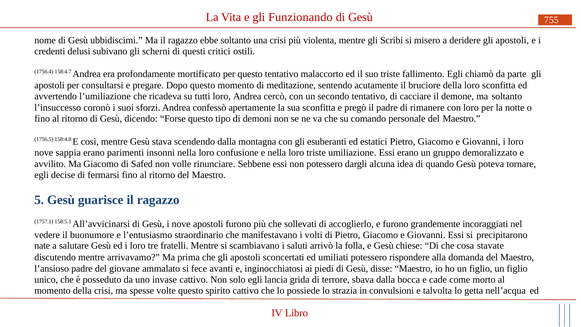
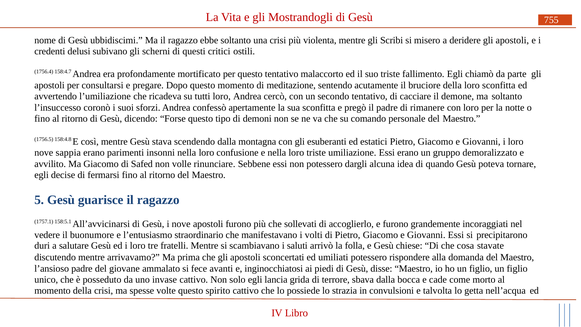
Funzionando: Funzionando -> Mostrandogli
nate: nate -> duri
